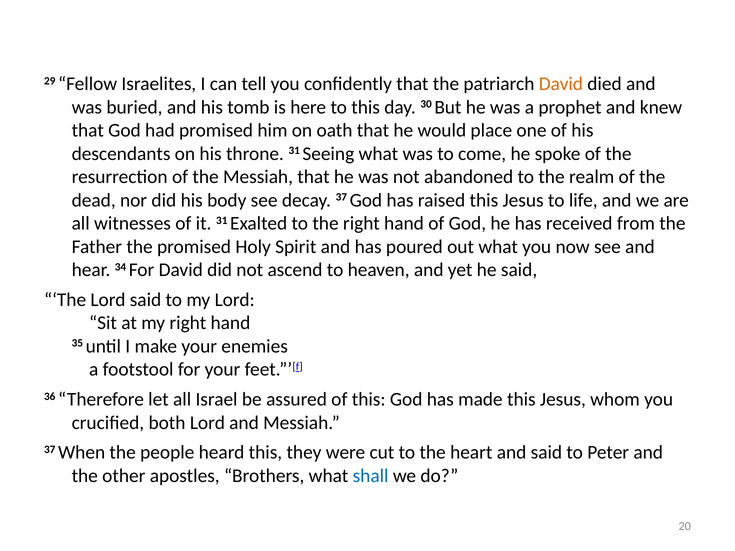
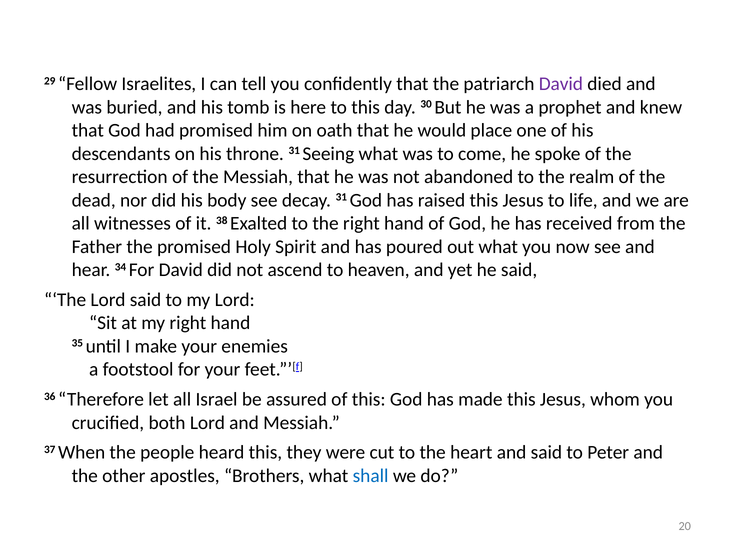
David at (561, 84) colour: orange -> purple
decay 37: 37 -> 31
it 31: 31 -> 38
